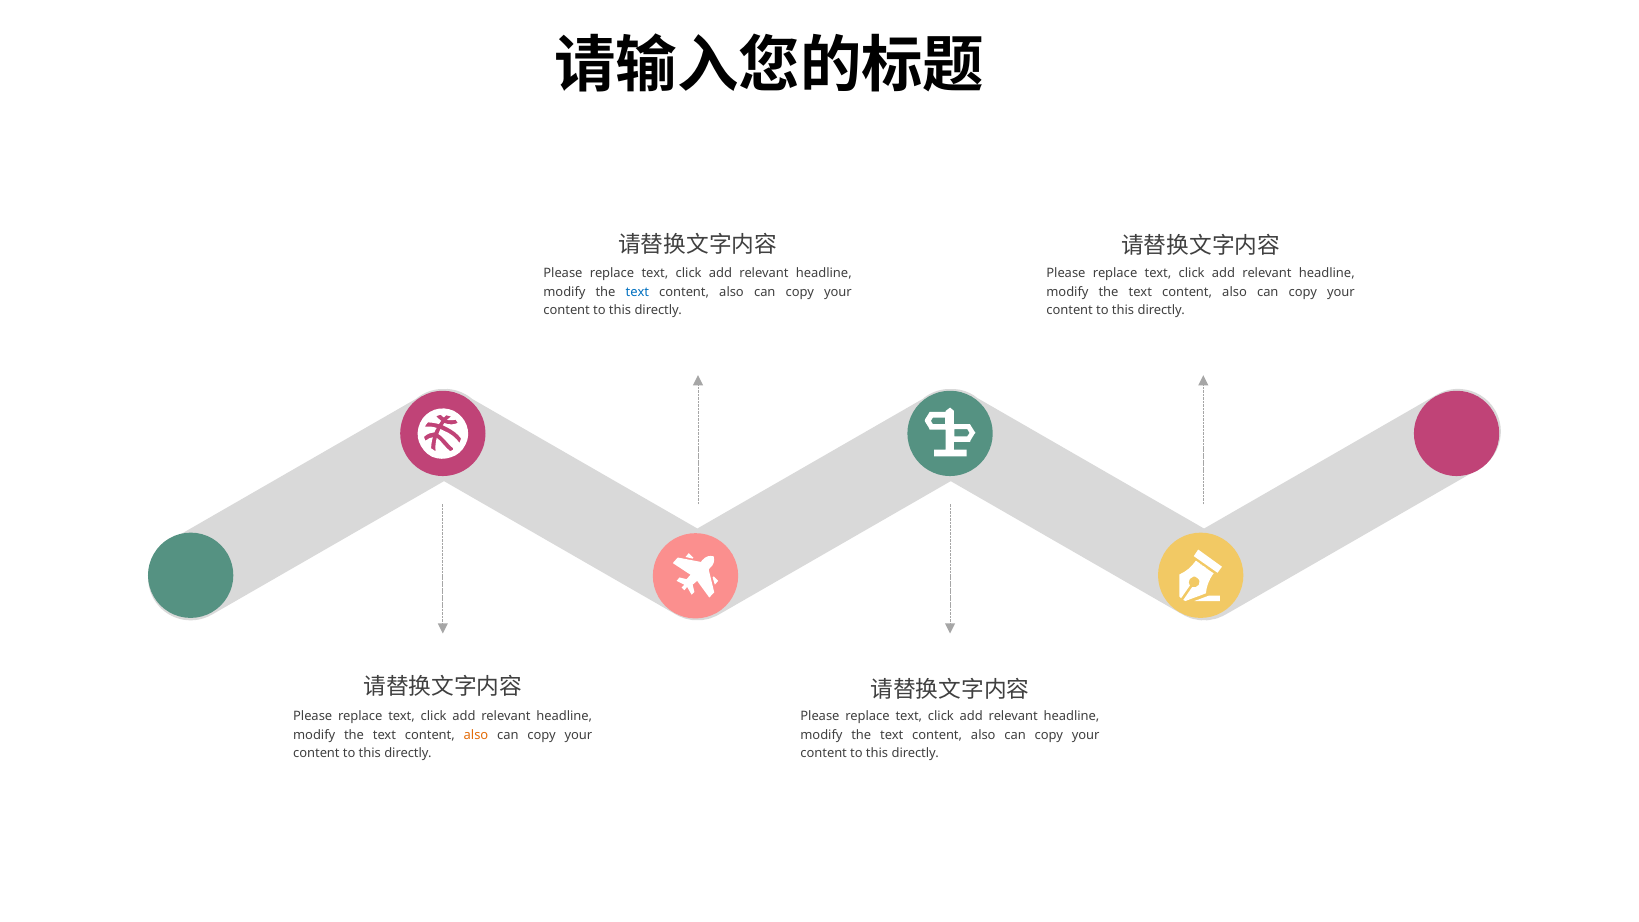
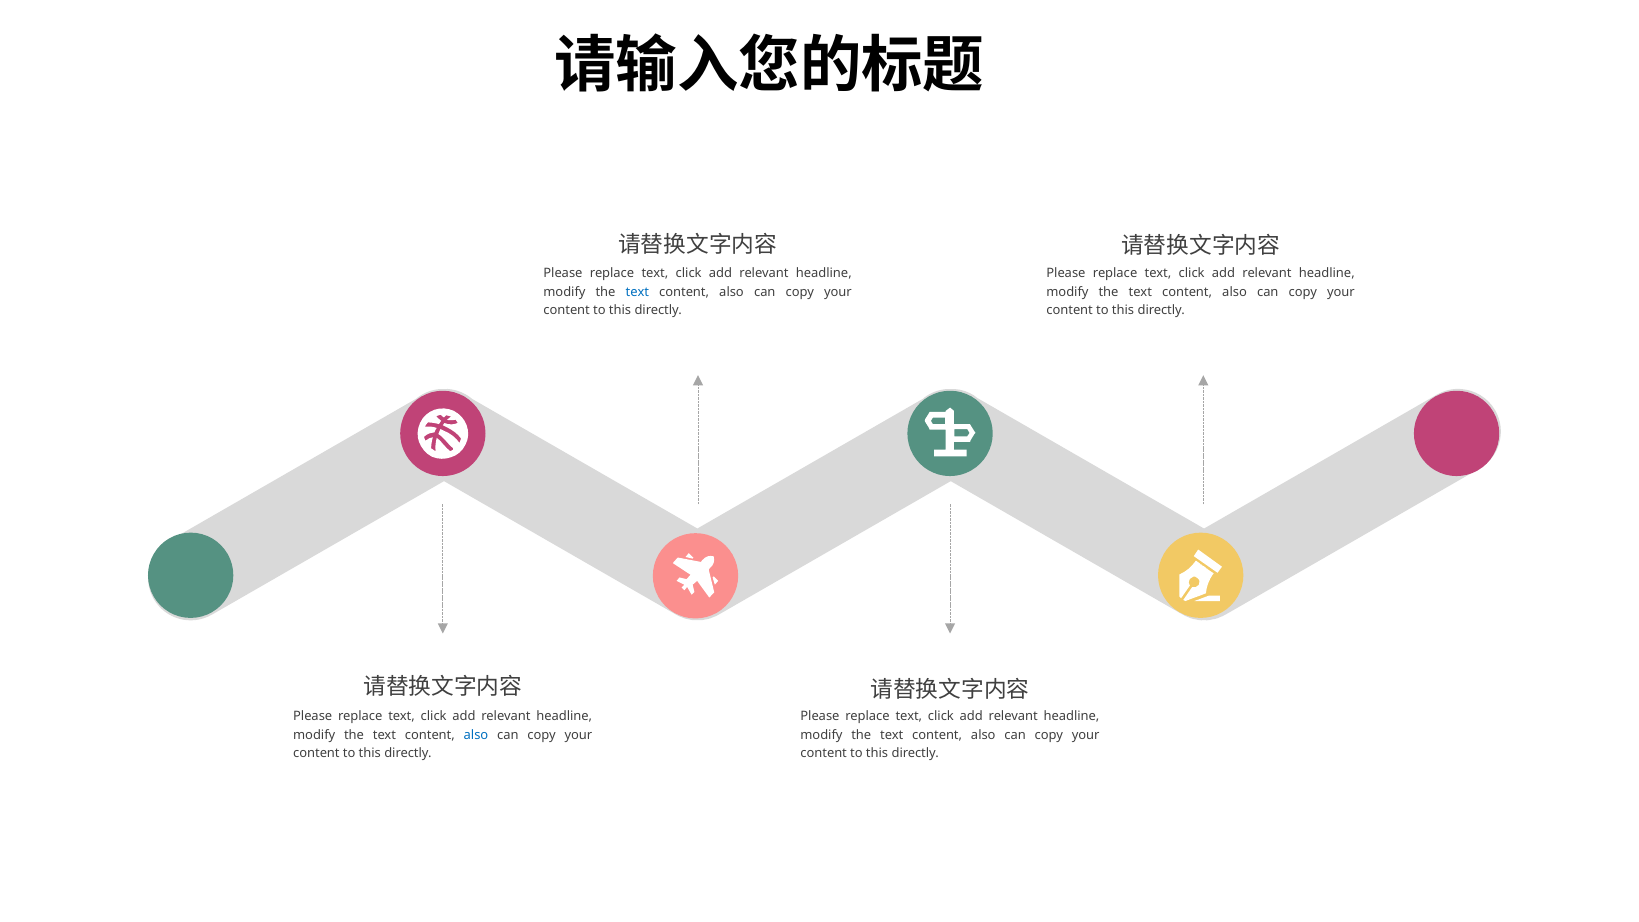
also at (476, 735) colour: orange -> blue
